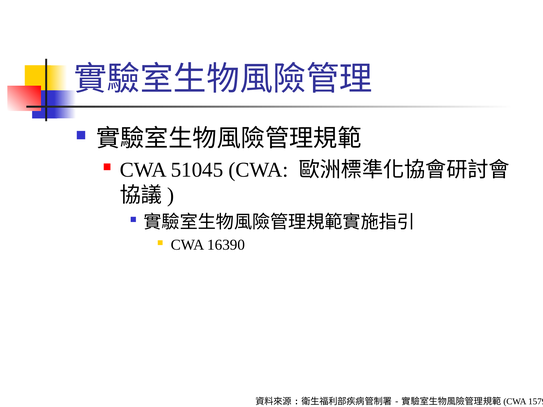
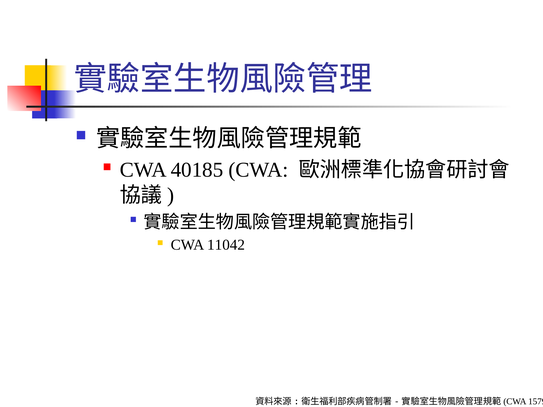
51045: 51045 -> 40185
16390: 16390 -> 11042
